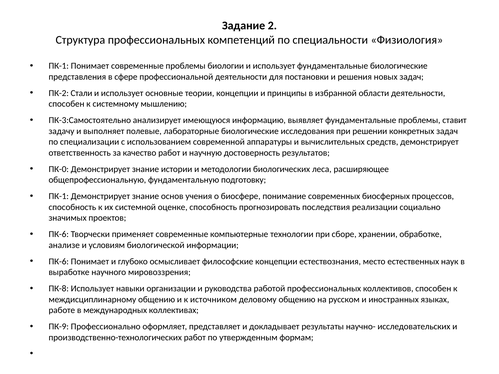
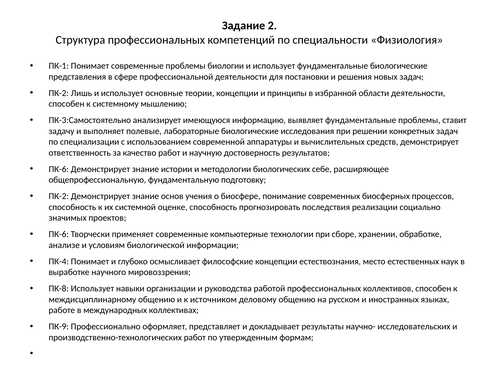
Стали: Стали -> Лишь
ПК-0 at (59, 169): ПК-0 -> ПК-6
леса: леса -> себе
ПК-1 at (59, 196): ПК-1 -> ПК-2
ПК-6 at (59, 262): ПК-6 -> ПК-4
